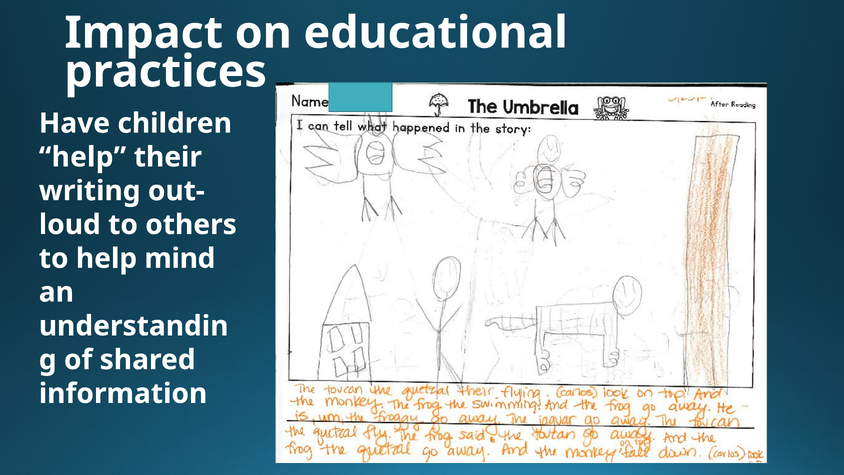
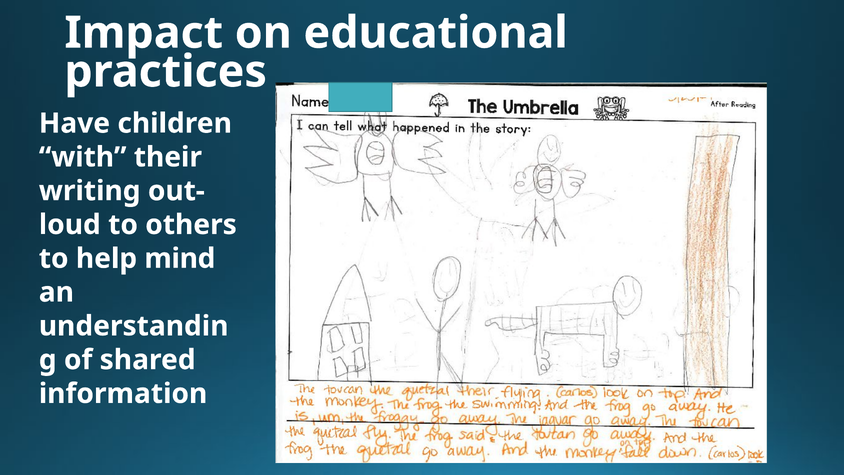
help at (83, 157): help -> with
